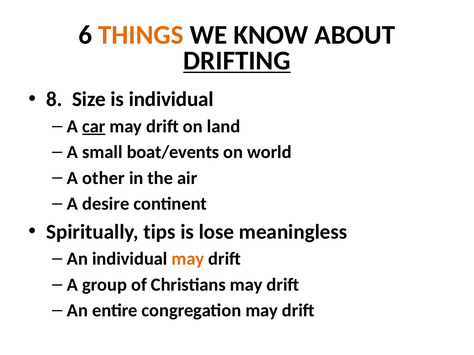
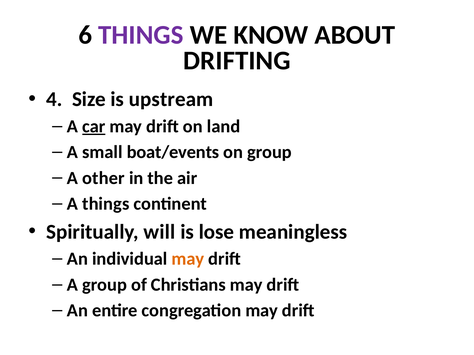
THINGS at (141, 35) colour: orange -> purple
DRIFTING underline: present -> none
8: 8 -> 4
is individual: individual -> upstream
on world: world -> group
A desire: desire -> things
tips: tips -> will
